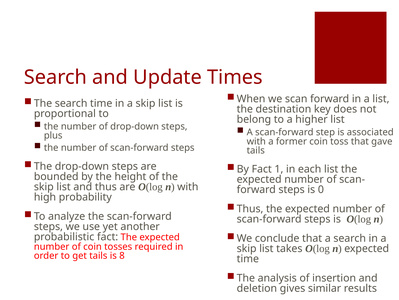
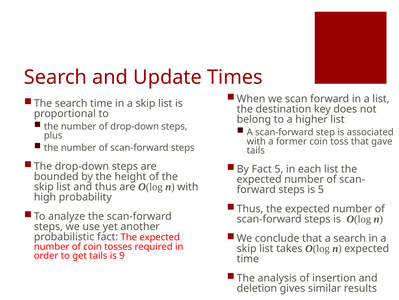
Fact 1: 1 -> 5
is 0: 0 -> 5
8: 8 -> 9
